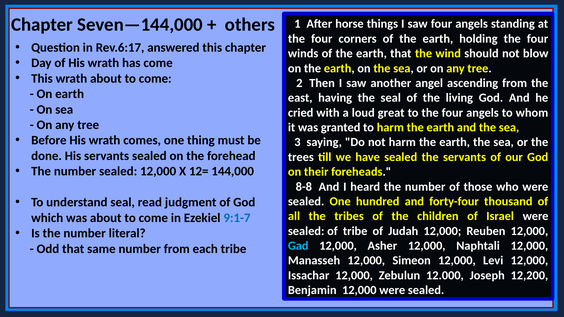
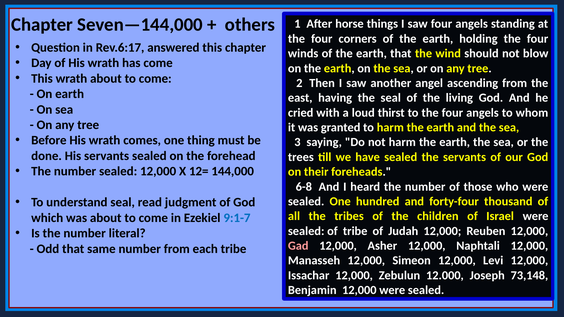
great: great -> thirst
8-8: 8-8 -> 6-8
Gad colour: light blue -> pink
12,200: 12,200 -> 73,148
